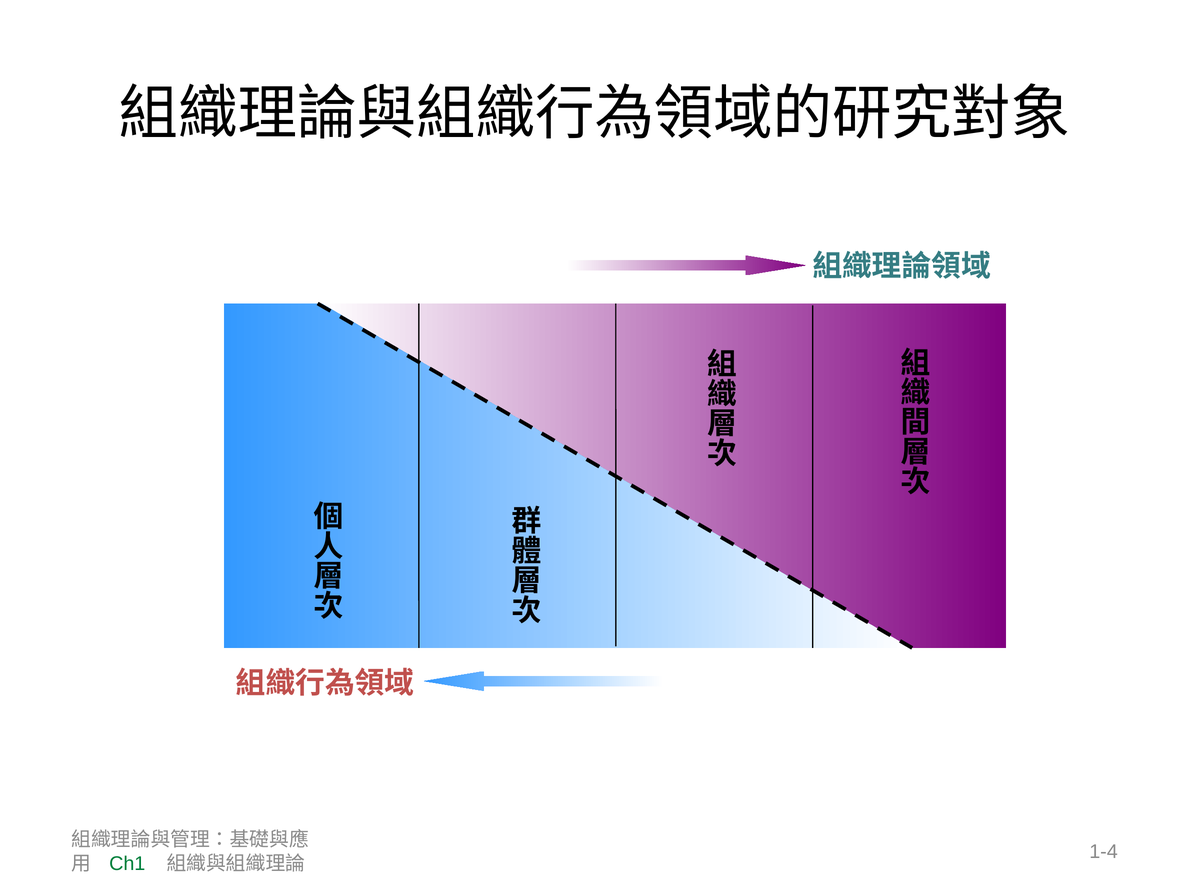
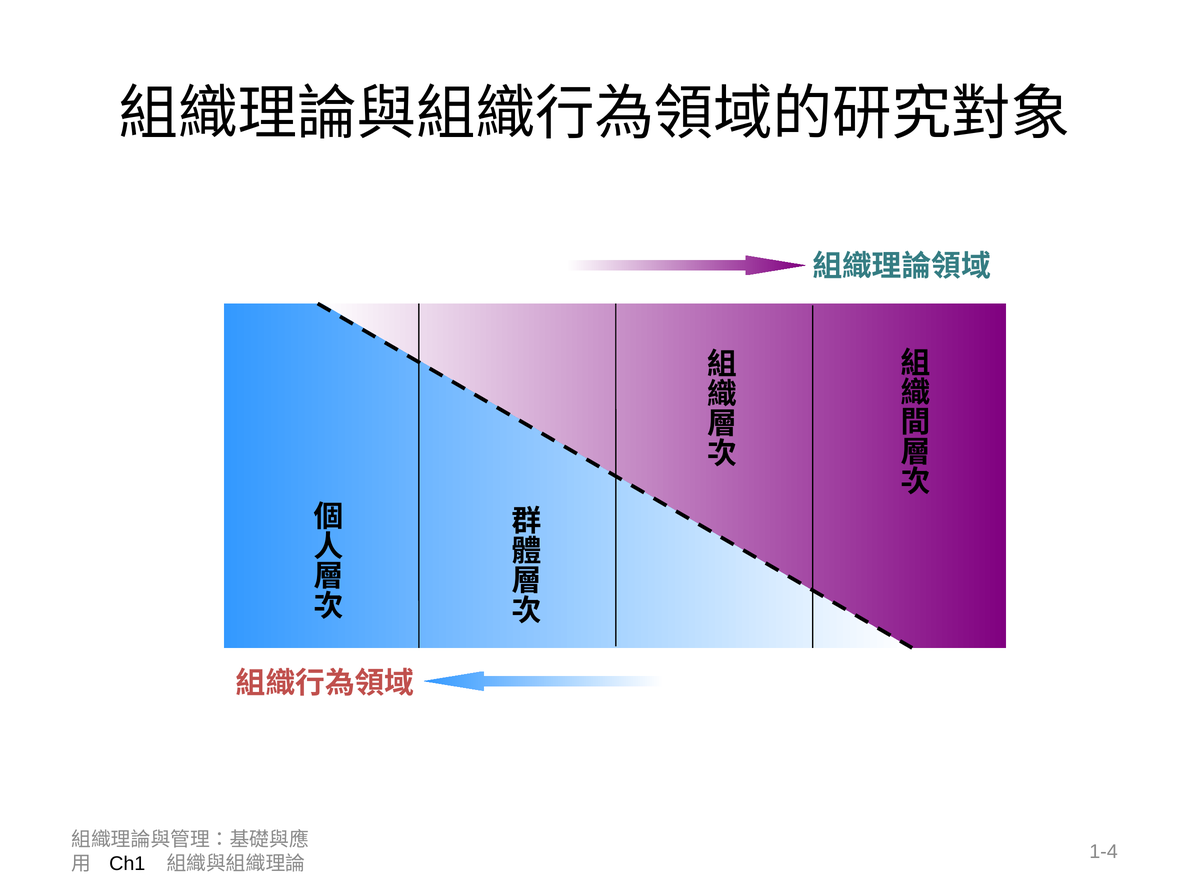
Ch1 colour: green -> black
